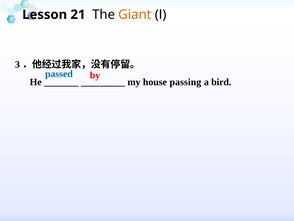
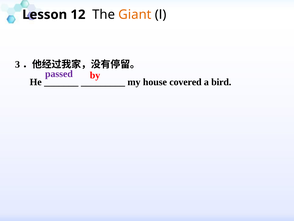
21: 21 -> 12
passed colour: blue -> purple
passing: passing -> covered
